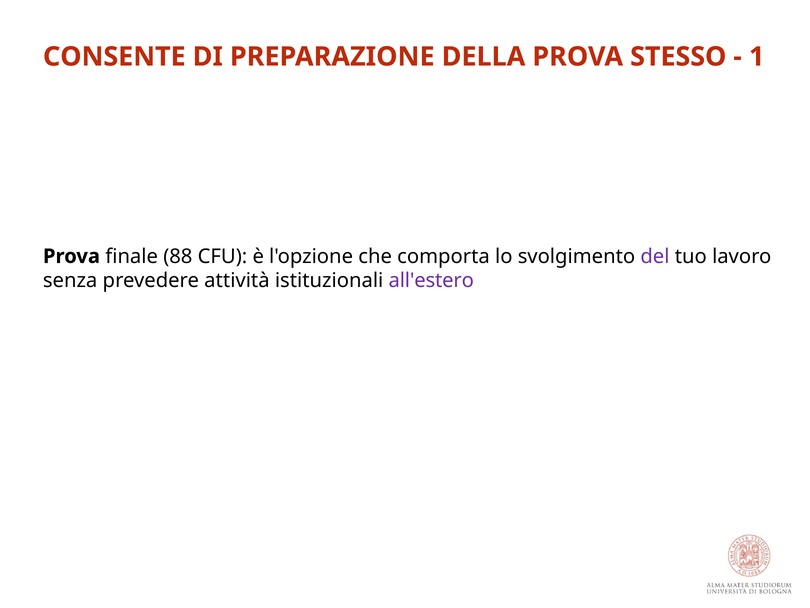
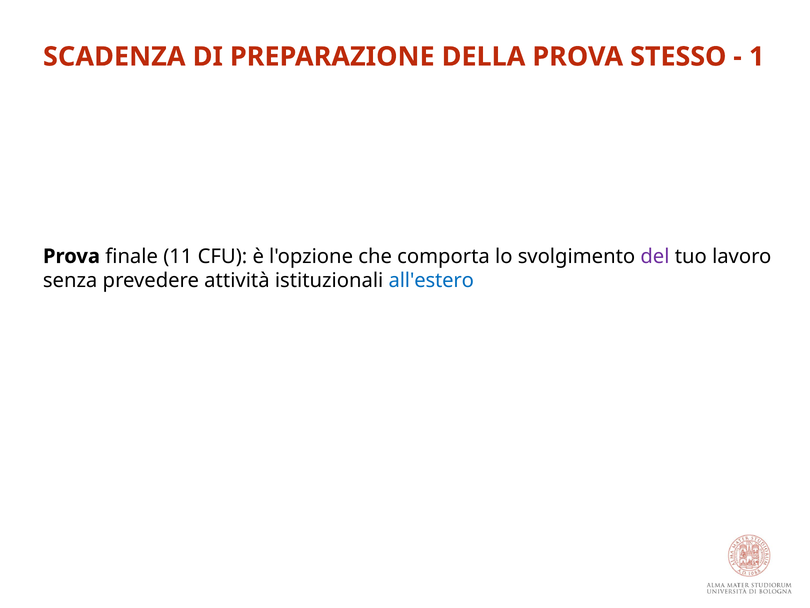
CONSENTE: CONSENTE -> SCADENZA
88: 88 -> 11
all'estero colour: purple -> blue
